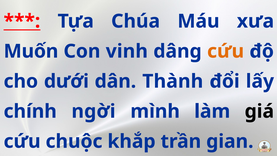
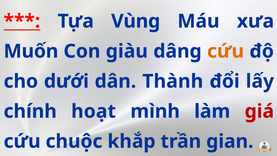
Chúa: Chúa -> Vùng
vinh: vinh -> giàu
ngời: ngời -> hoạt
giá colour: black -> red
